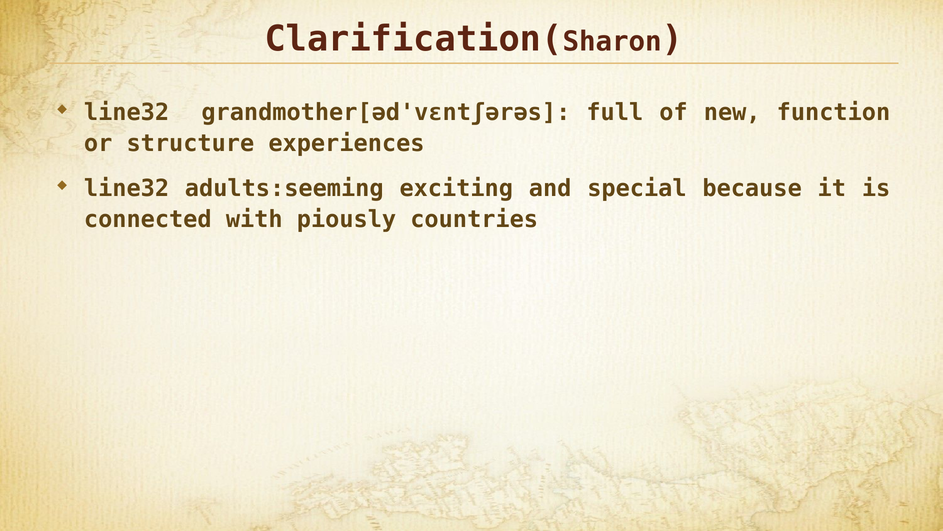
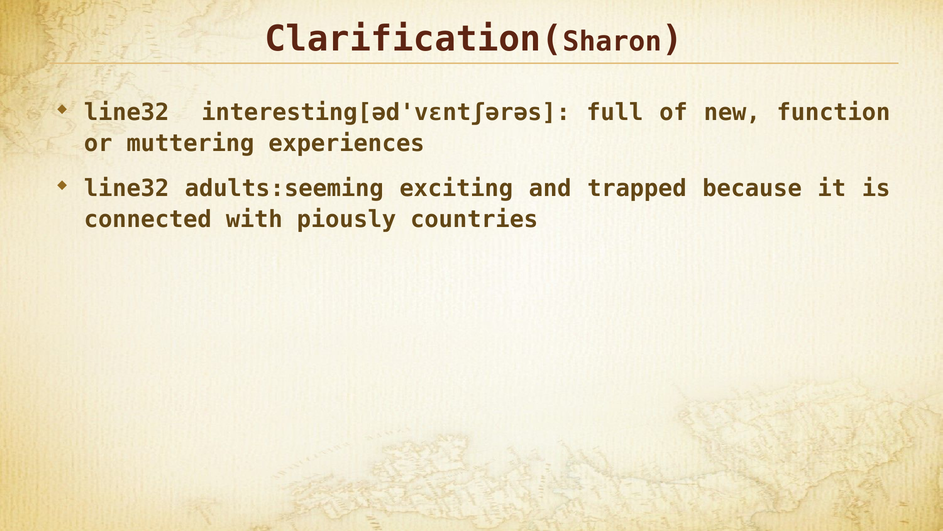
grandmother[əd'vɛntʃərəs: grandmother[əd'vɛntʃərəs -> interesting[əd'vɛntʃərəs
structure: structure -> muttering
special: special -> trapped
